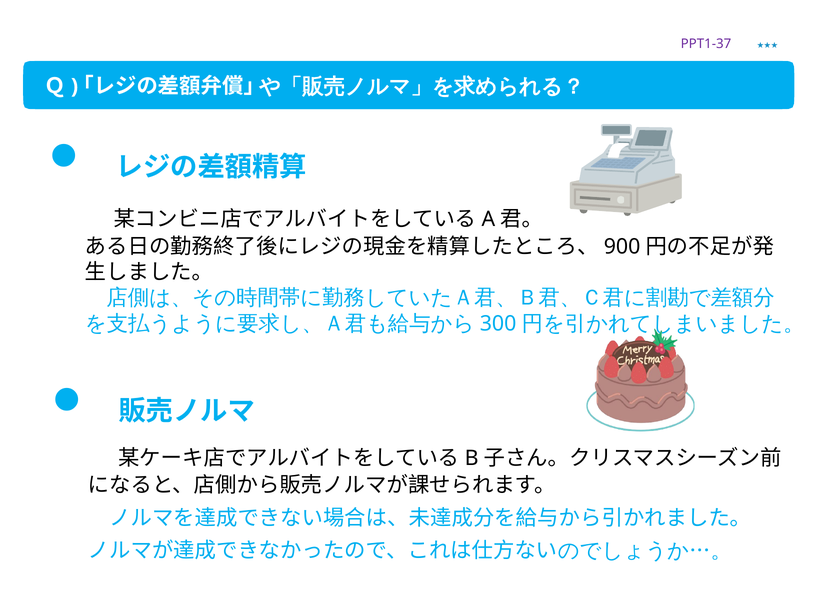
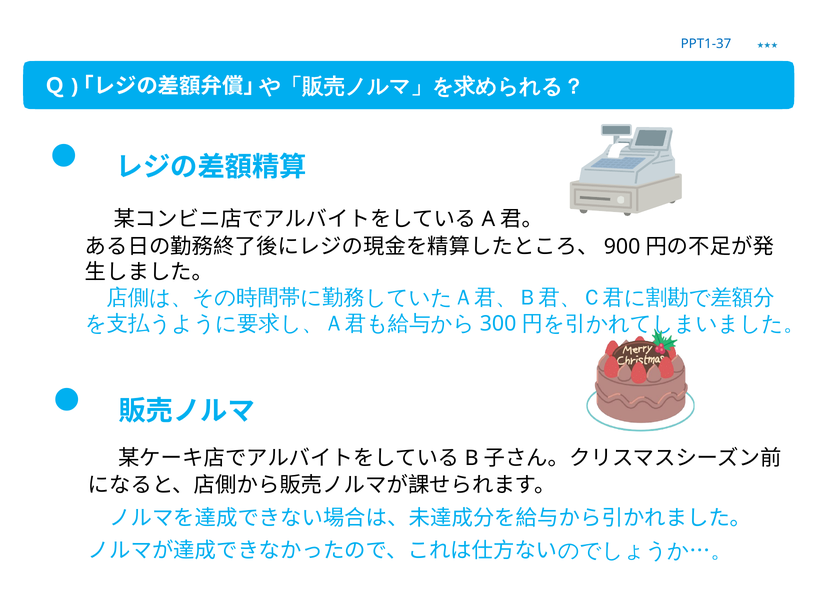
PPT1-37 colour: purple -> blue
